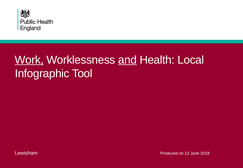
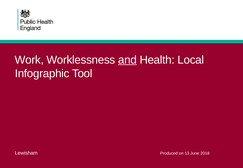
Work underline: present -> none
